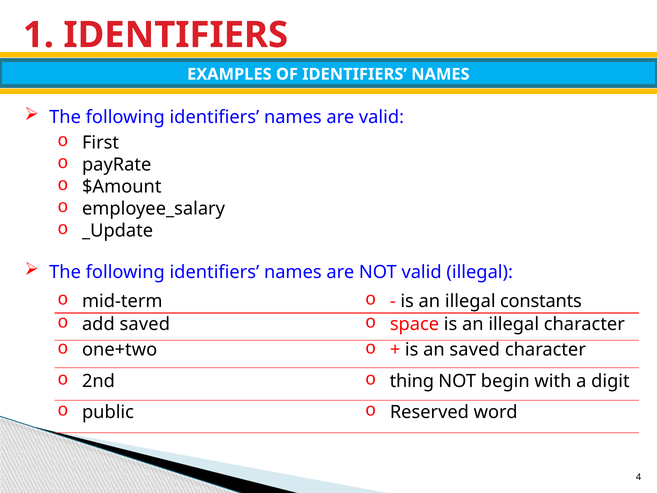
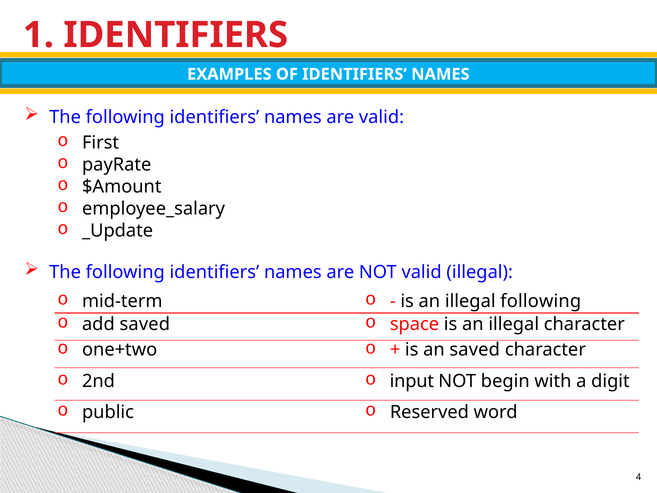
illegal constants: constants -> following
thing: thing -> input
